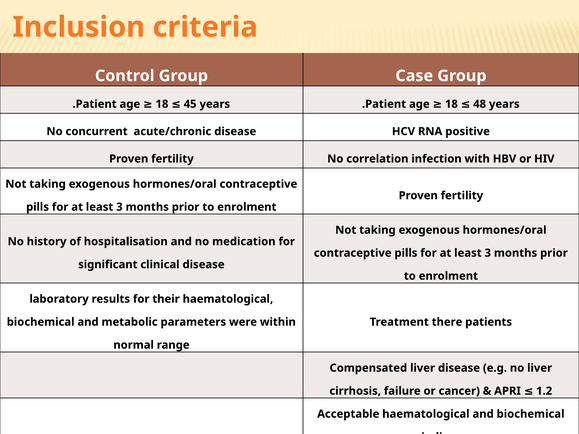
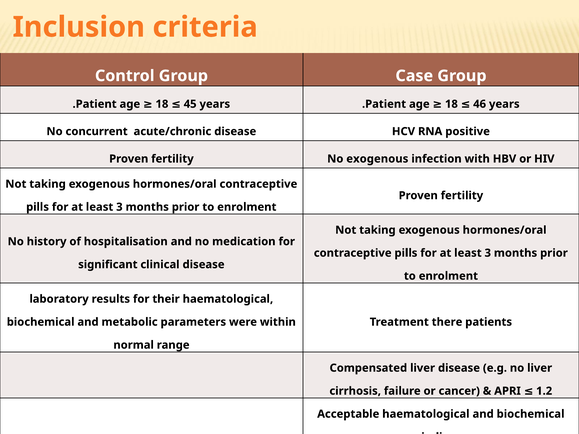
48: 48 -> 46
No correlation: correlation -> exogenous
